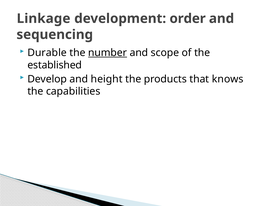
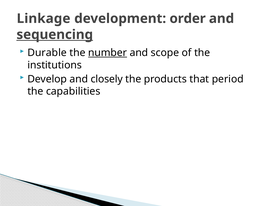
sequencing underline: none -> present
established: established -> institutions
height: height -> closely
knows: knows -> period
